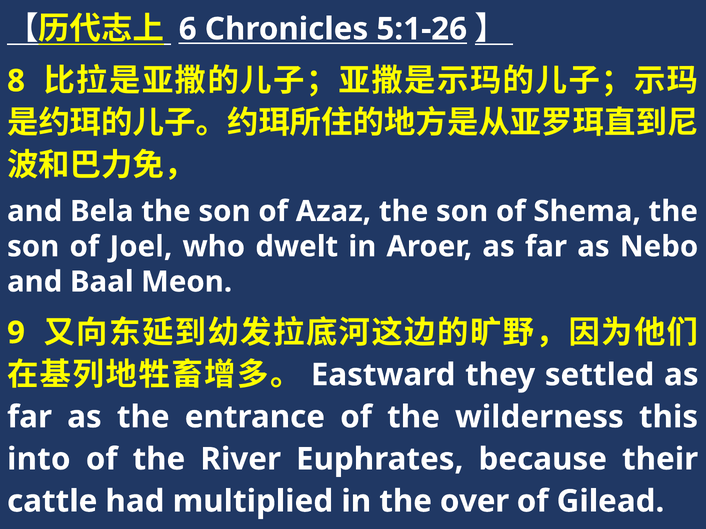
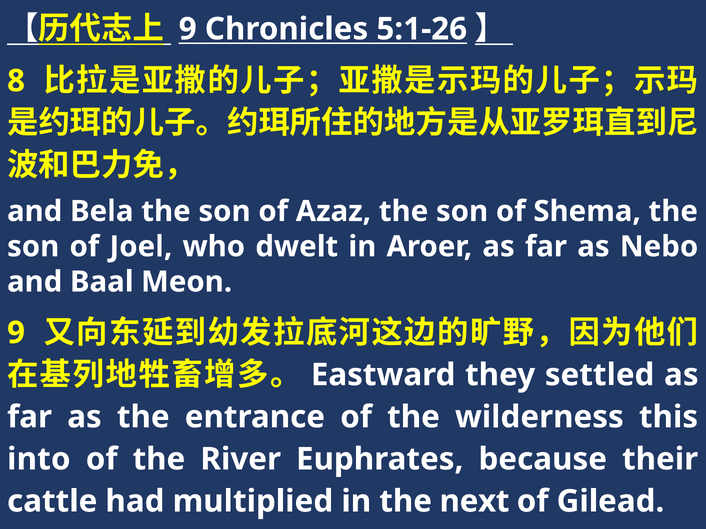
6 at (188, 29): 6 -> 9
over: over -> next
